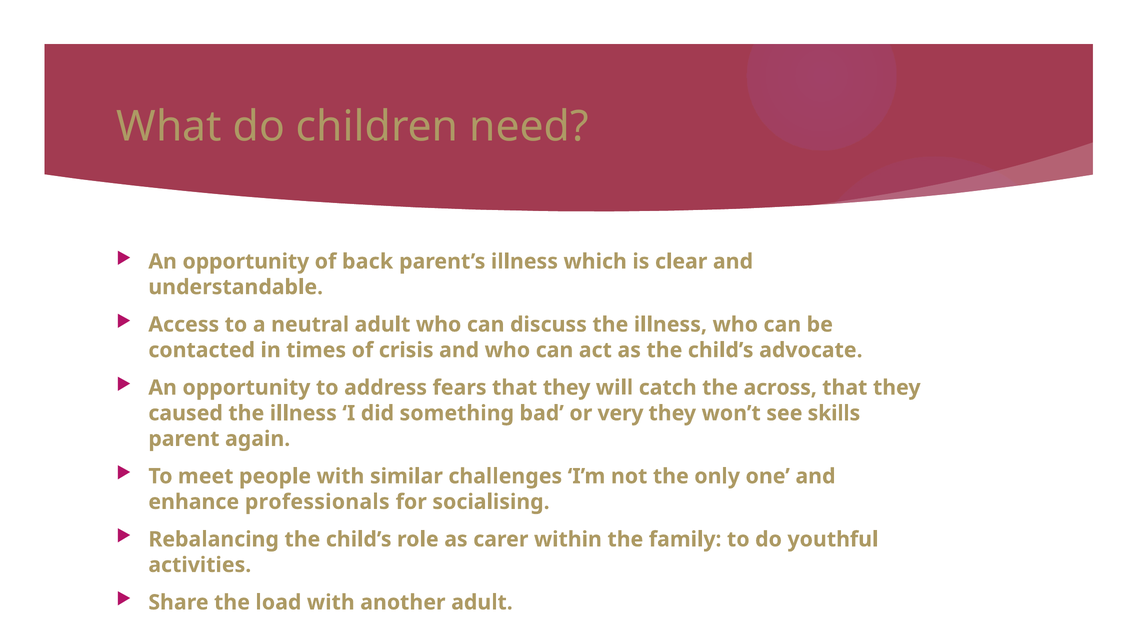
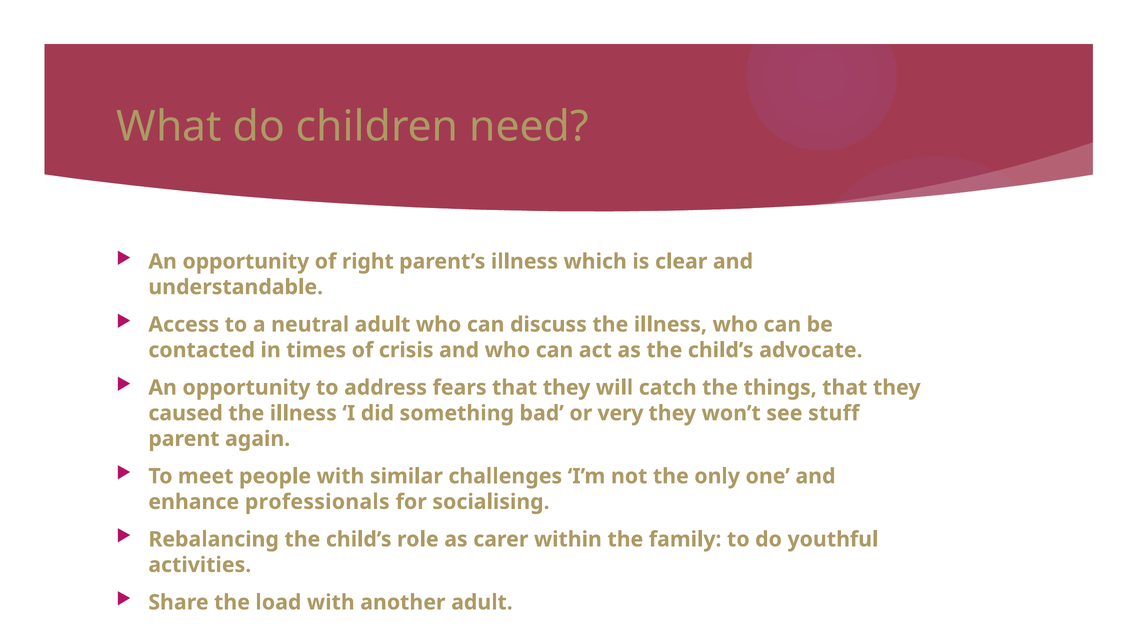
back: back -> right
across: across -> things
skills: skills -> stuff
